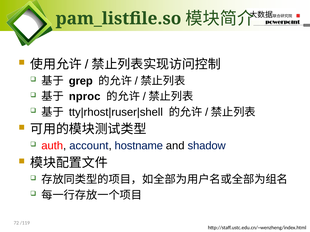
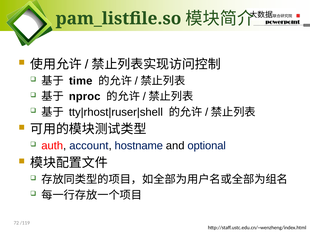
grep: grep -> time
shadow: shadow -> optional
